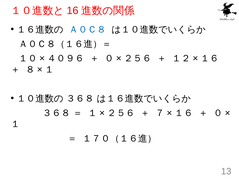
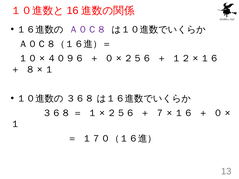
Ａ０Ｃ８ colour: blue -> purple
